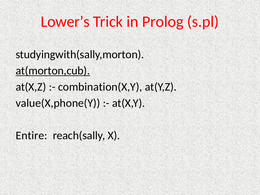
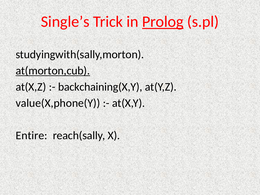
Lower’s: Lower’s -> Single’s
Prolog underline: none -> present
combination(X,Y: combination(X,Y -> backchaining(X,Y
